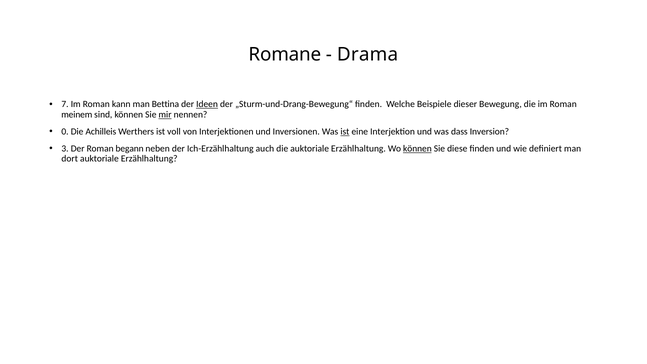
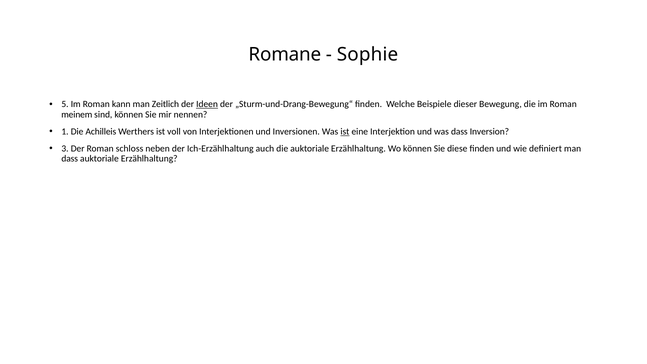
Drama: Drama -> Sophie
7: 7 -> 5
Bettina: Bettina -> Zeitlich
mir underline: present -> none
0: 0 -> 1
begann: begann -> schloss
können at (417, 149) underline: present -> none
dort at (70, 159): dort -> dass
